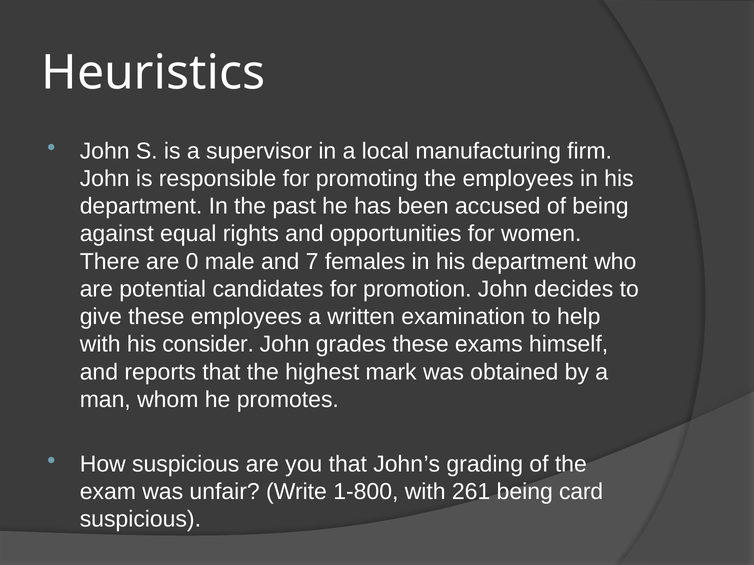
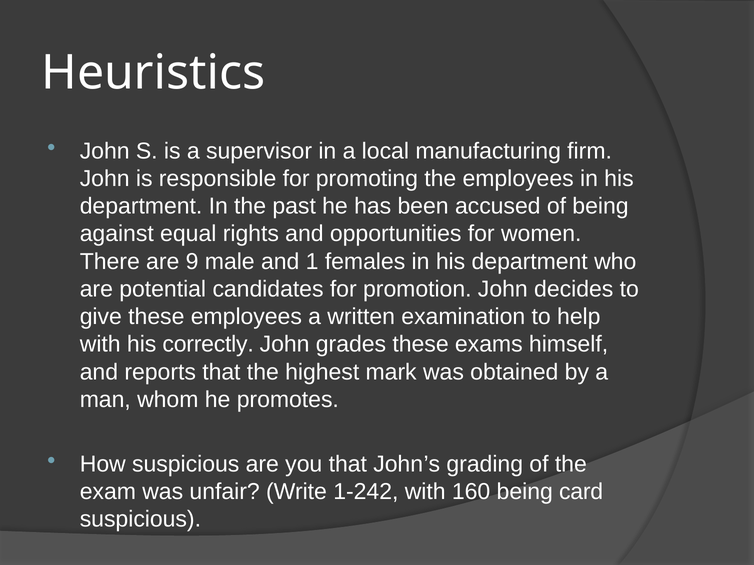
0: 0 -> 9
7: 7 -> 1
consider: consider -> correctly
1-800: 1-800 -> 1-242
261: 261 -> 160
